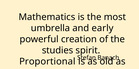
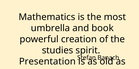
early: early -> book
Proportional: Proportional -> Presentation
